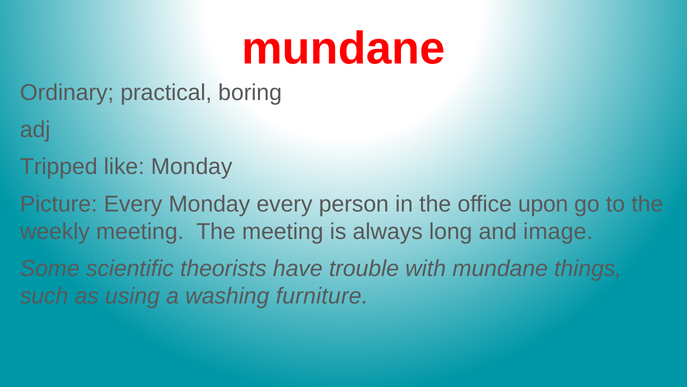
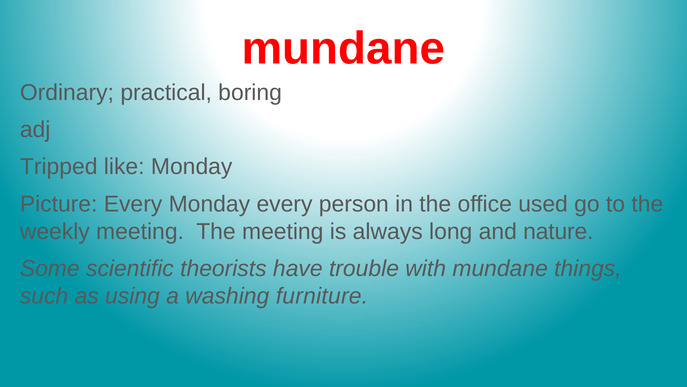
upon: upon -> used
image: image -> nature
